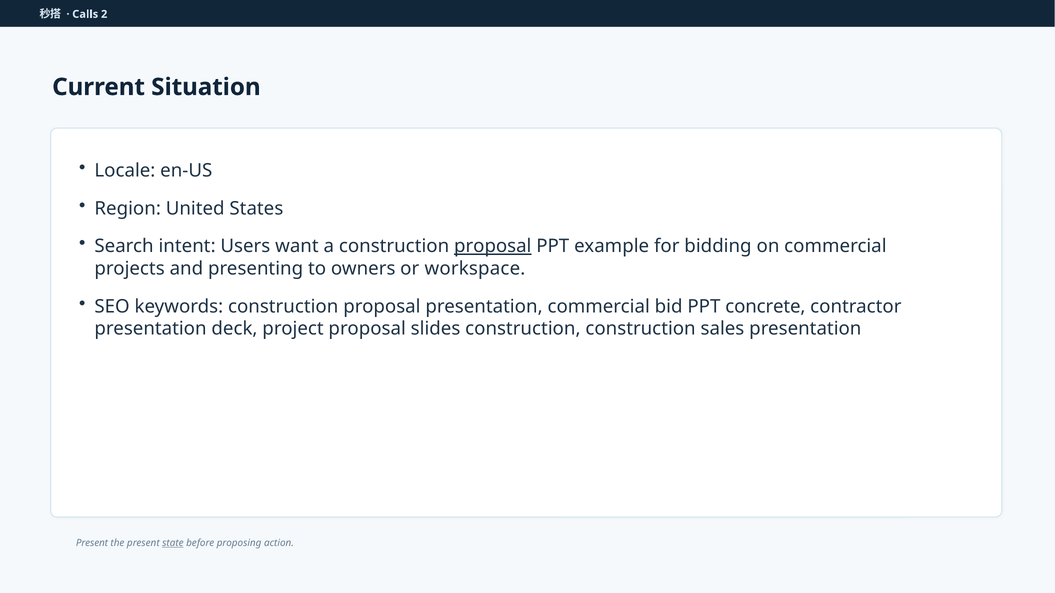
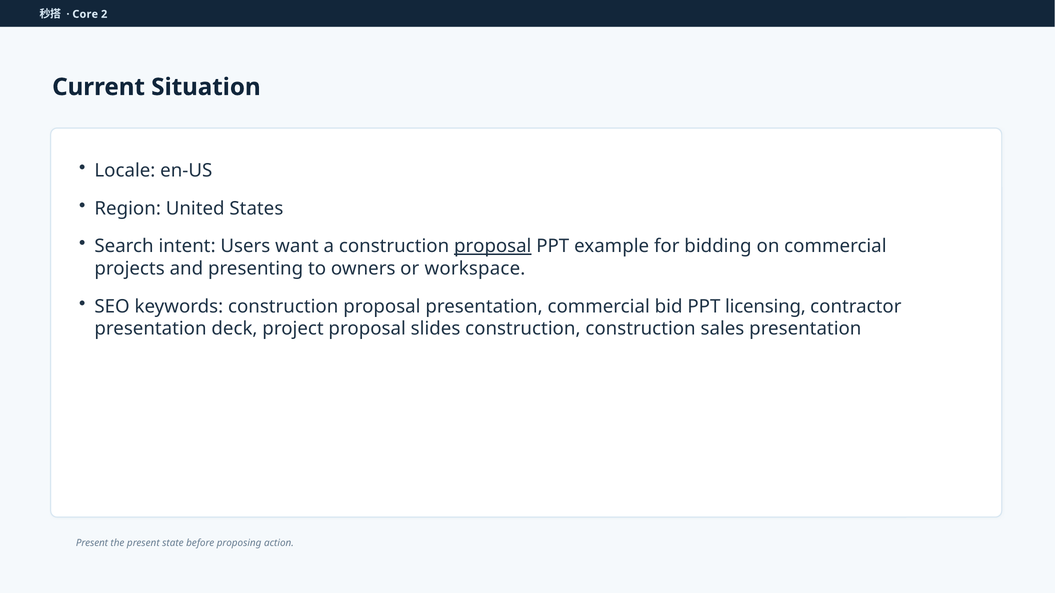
Calls: Calls -> Core
concrete: concrete -> licensing
state underline: present -> none
